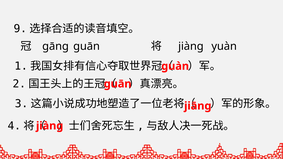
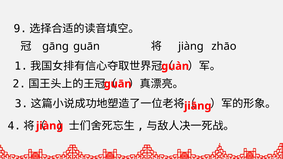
yuàn: yuàn -> zhāo
